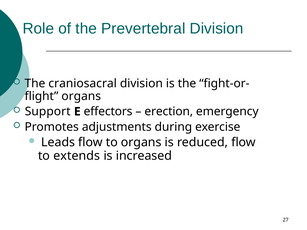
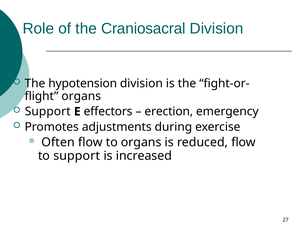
Prevertebral: Prevertebral -> Craniosacral
craniosacral: craniosacral -> hypotension
Leads: Leads -> Often
to extends: extends -> support
